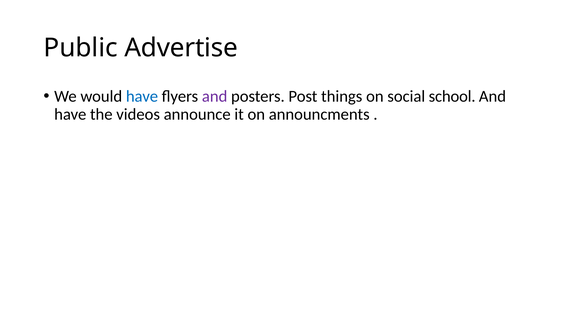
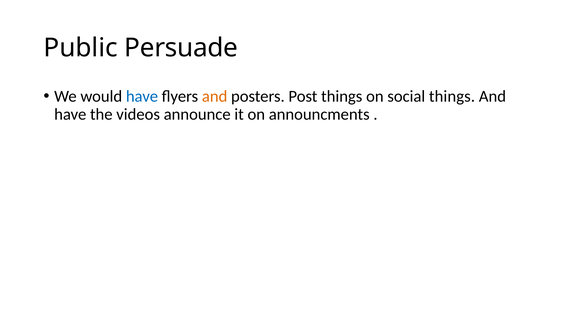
Advertise: Advertise -> Persuade
and at (215, 97) colour: purple -> orange
social school: school -> things
